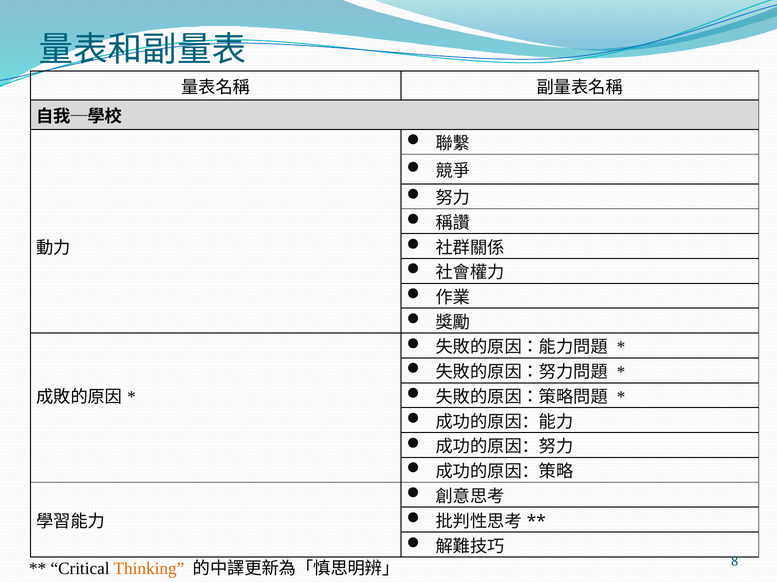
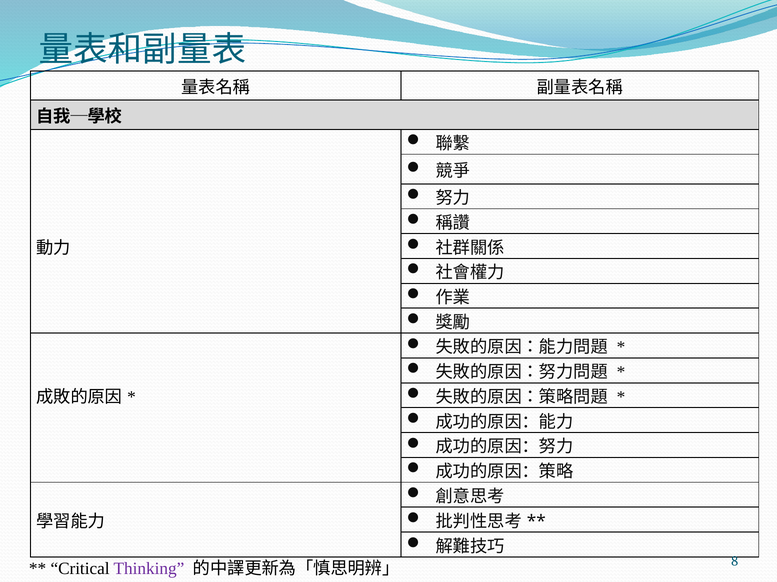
Thinking colour: orange -> purple
